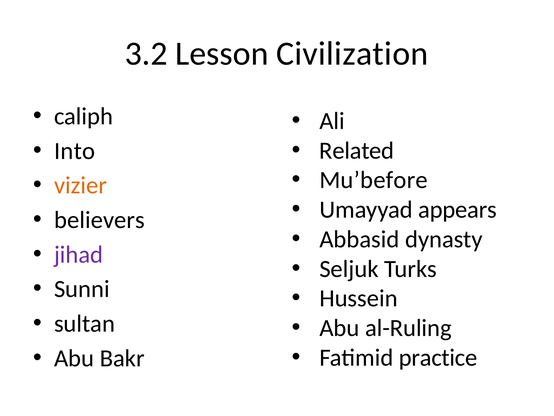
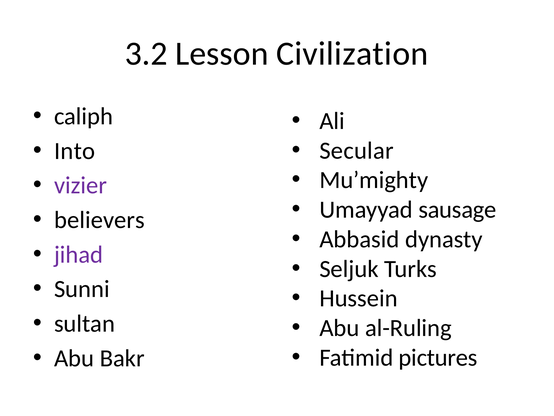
Related: Related -> Secular
Mu’before: Mu’before -> Mu’mighty
vizier colour: orange -> purple
appears: appears -> sausage
practice: practice -> pictures
